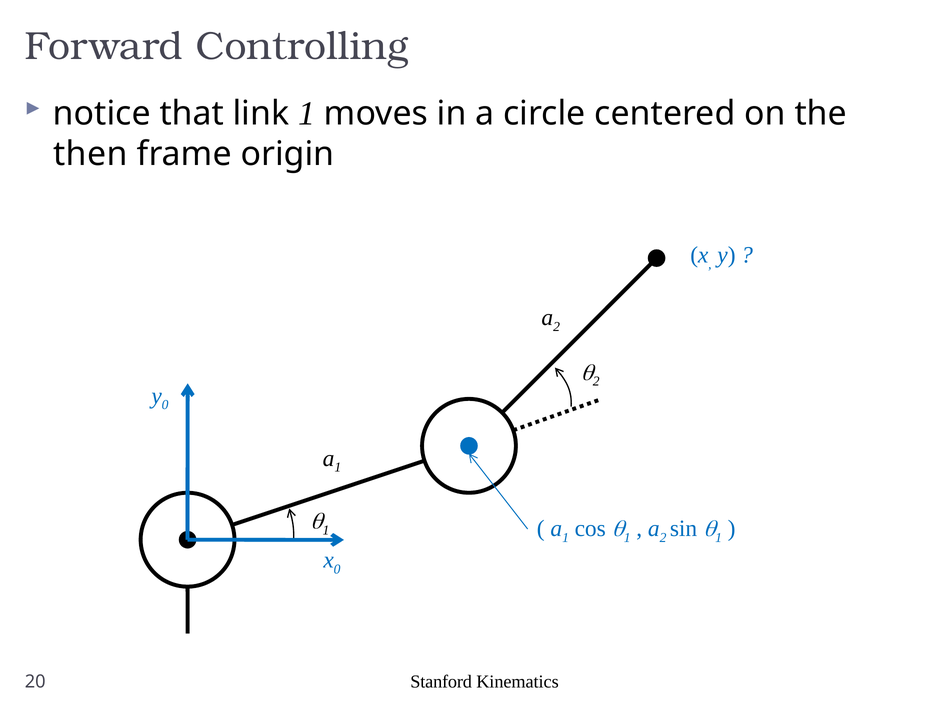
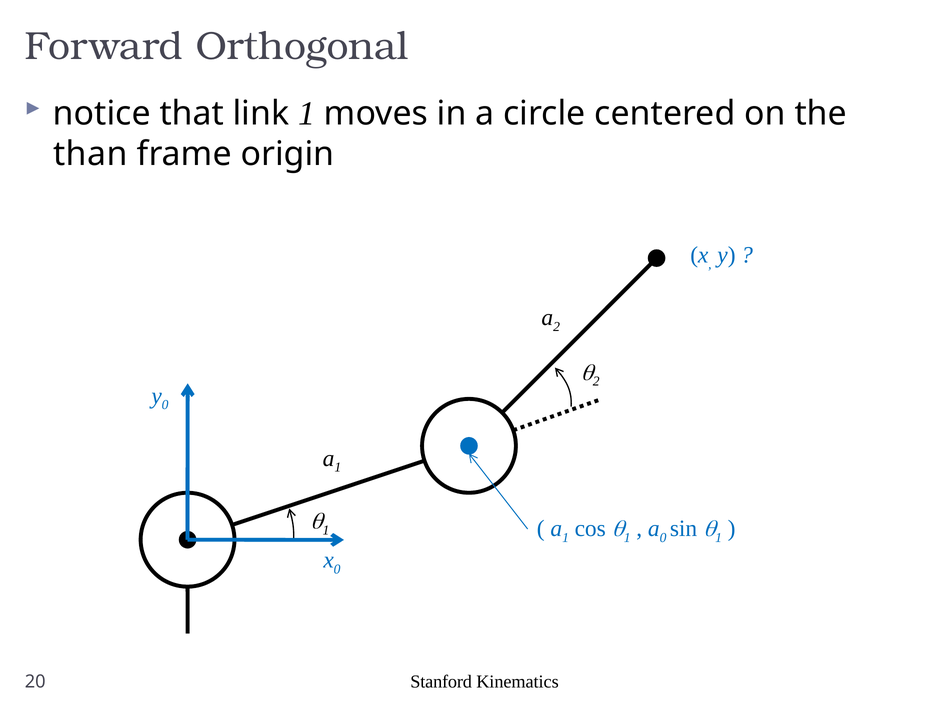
Controlling: Controlling -> Orthogonal
then: then -> than
2 at (663, 537): 2 -> 0
